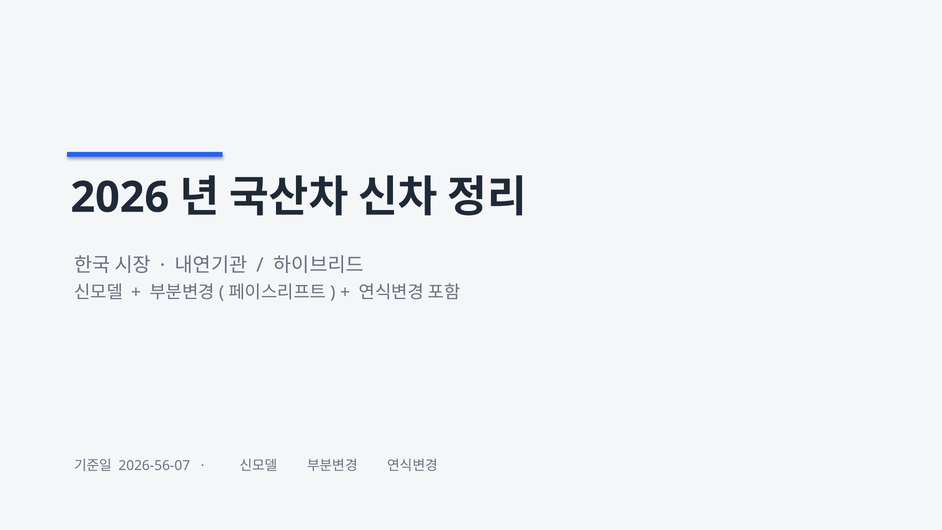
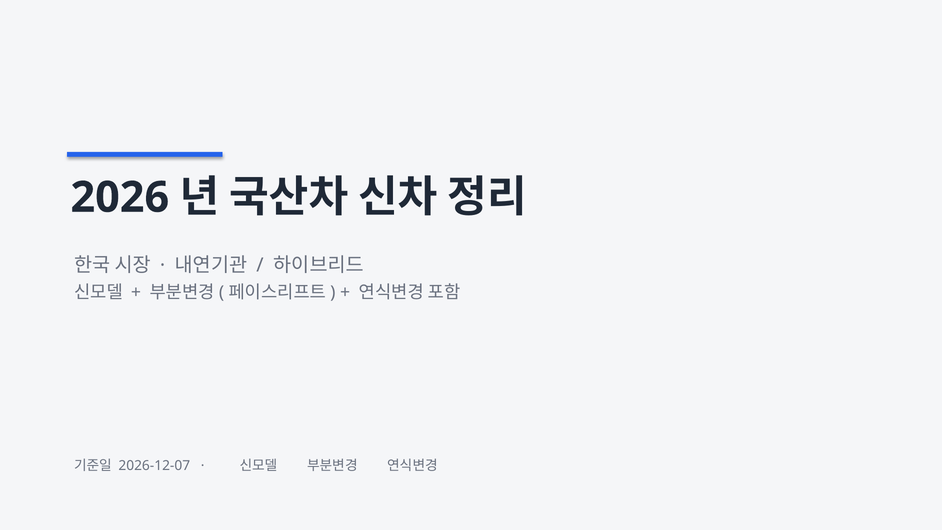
2026-56-07: 2026-56-07 -> 2026-12-07
